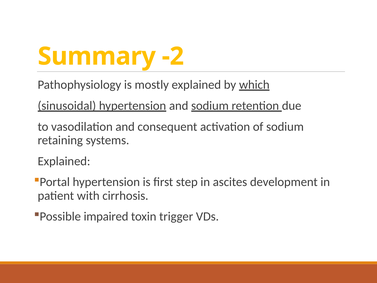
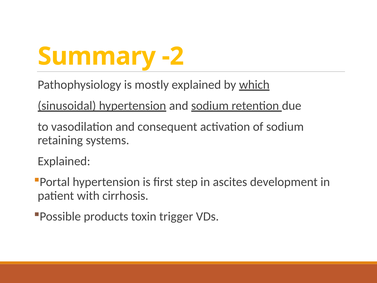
impaired: impaired -> products
